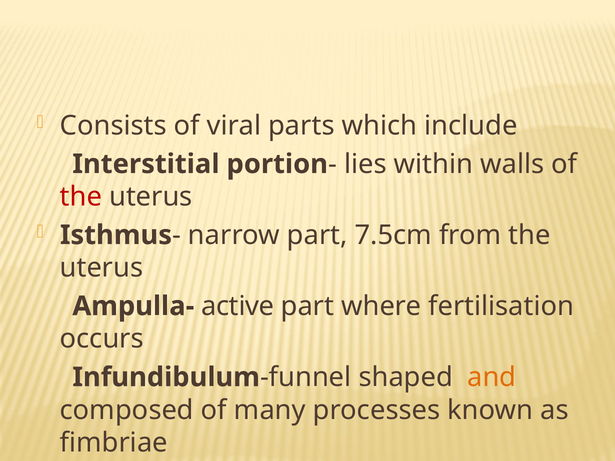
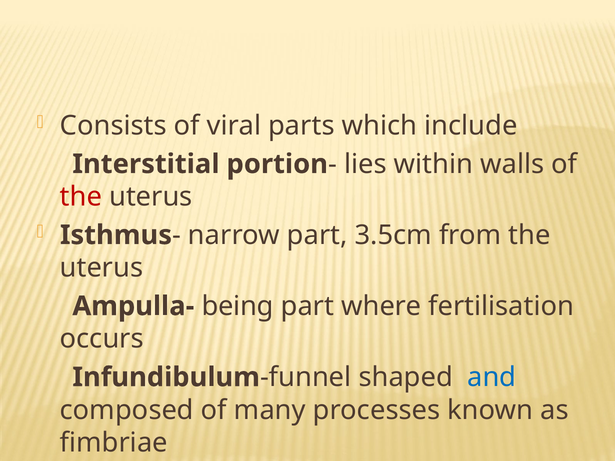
7.5cm: 7.5cm -> 3.5cm
active: active -> being
and colour: orange -> blue
